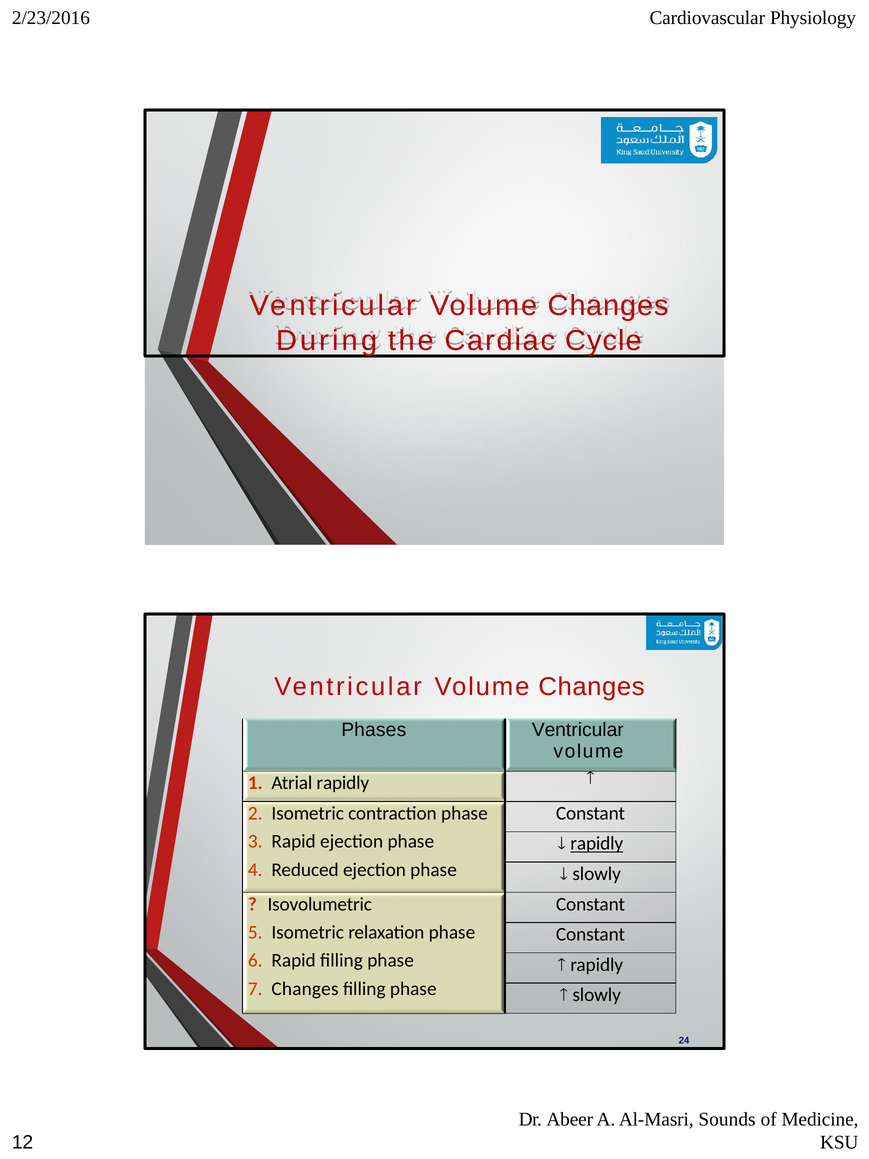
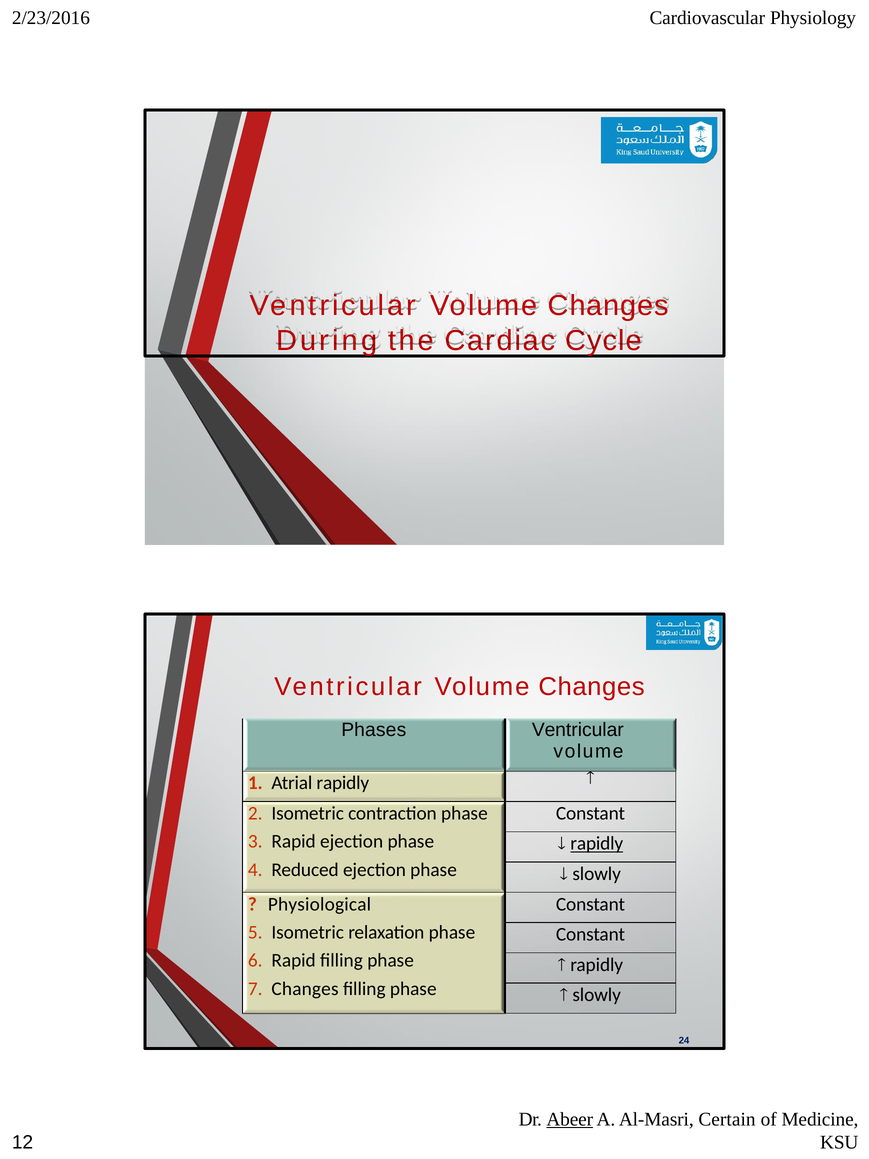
Isovolumetric: Isovolumetric -> Physiological
Abeer underline: none -> present
Sounds: Sounds -> Certain
